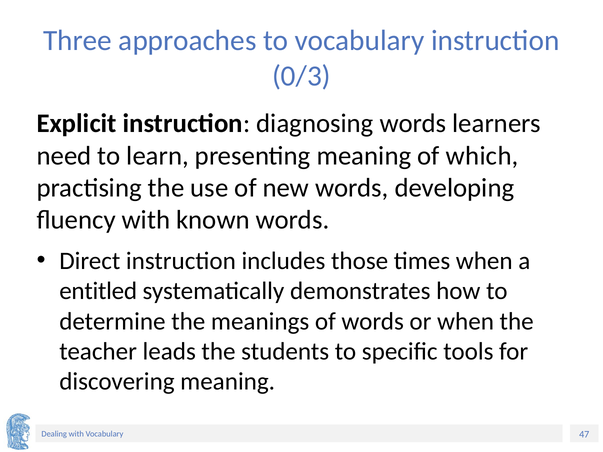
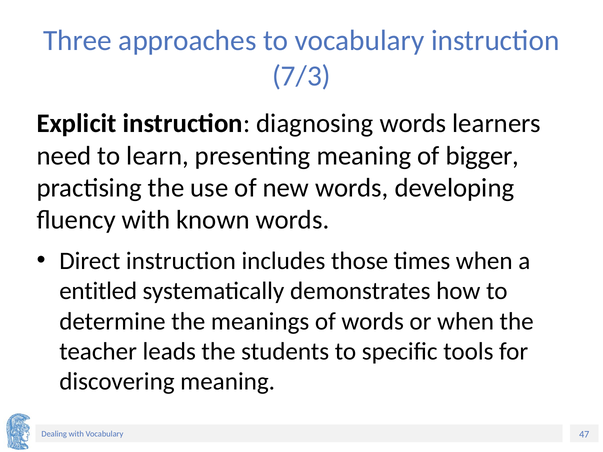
0/3: 0/3 -> 7/3
which: which -> bigger
